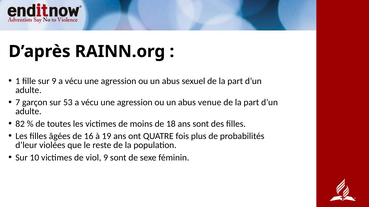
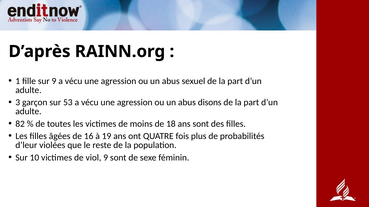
7: 7 -> 3
venue: venue -> disons
